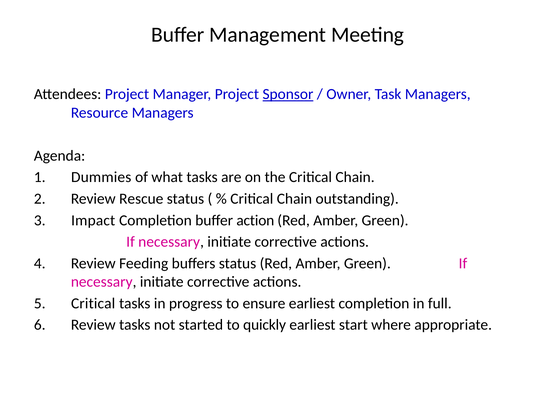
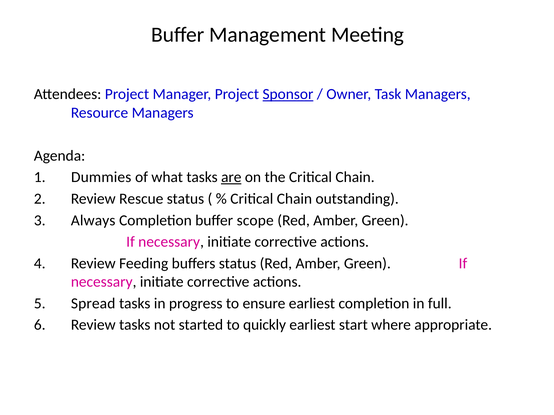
are underline: none -> present
Impact: Impact -> Always
action: action -> scope
Critical at (93, 304): Critical -> Spread
